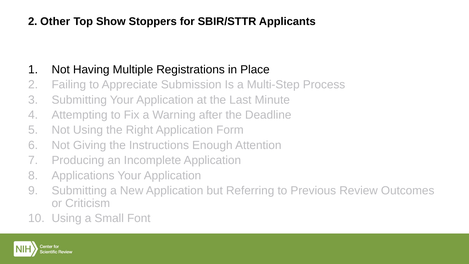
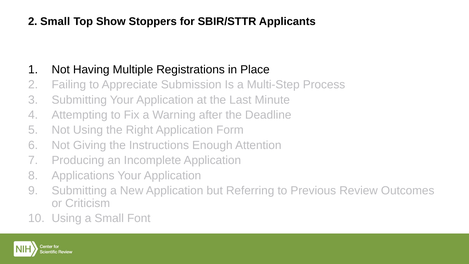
2 Other: Other -> Small
